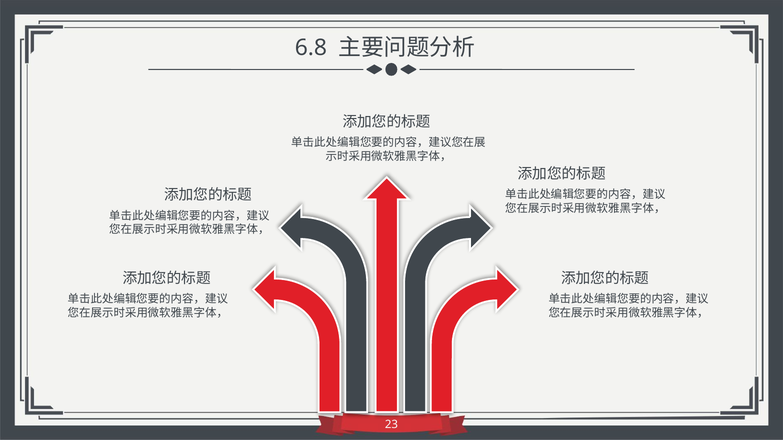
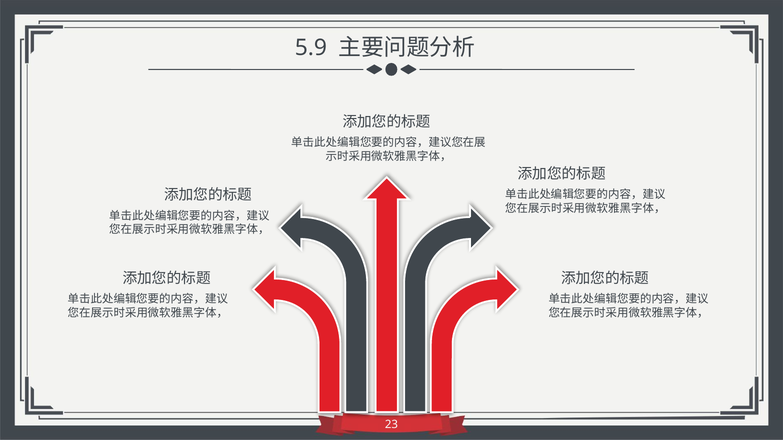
6.8: 6.8 -> 5.9
